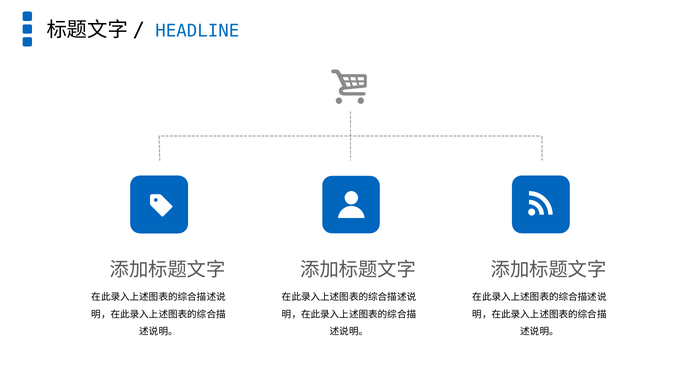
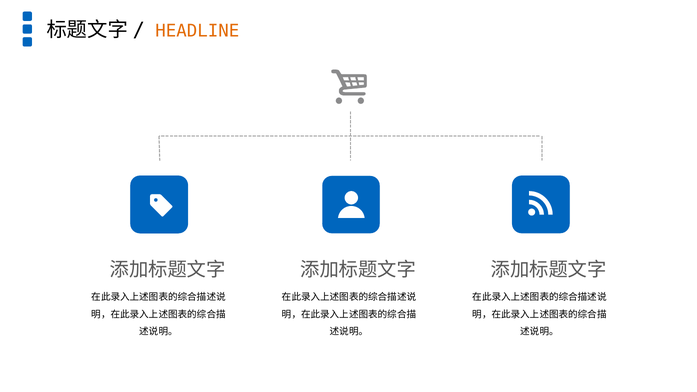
HEADLINE colour: blue -> orange
